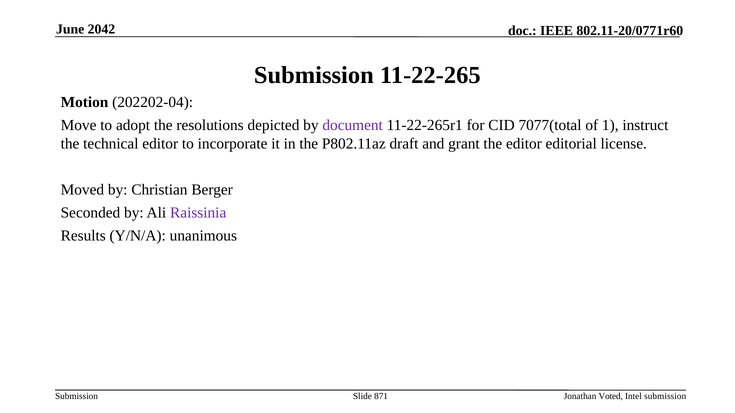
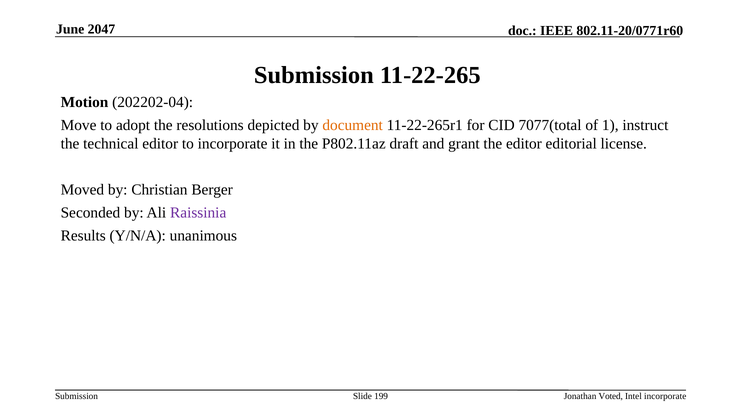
2042: 2042 -> 2047
document colour: purple -> orange
871: 871 -> 199
Intel submission: submission -> incorporate
